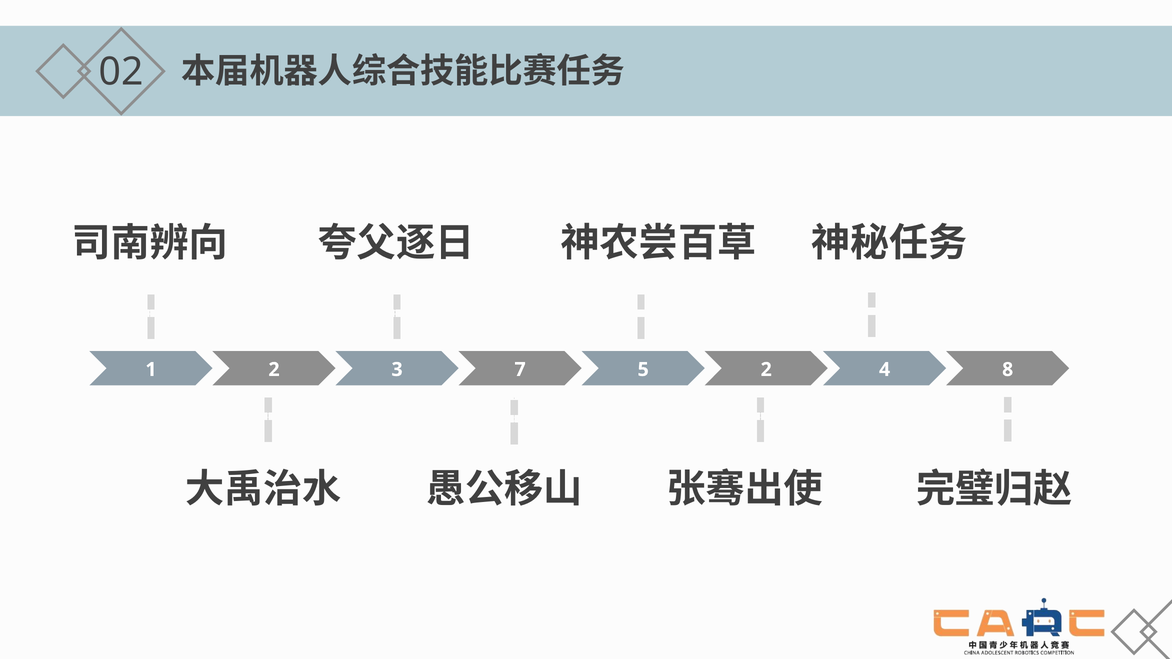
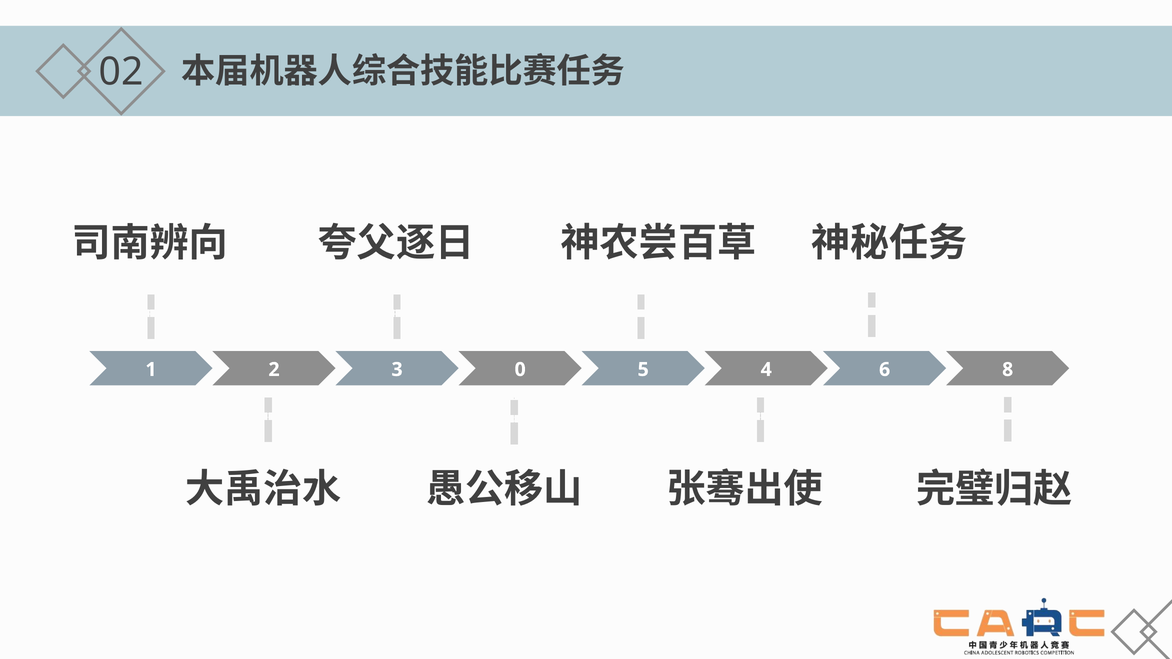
7: 7 -> 0
5 2: 2 -> 4
4: 4 -> 6
